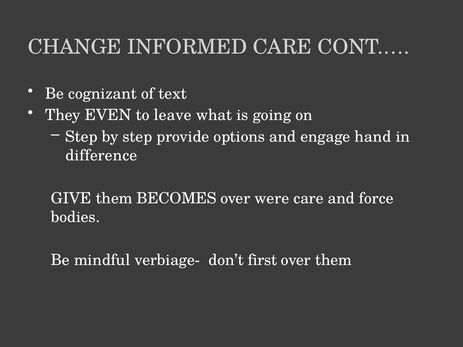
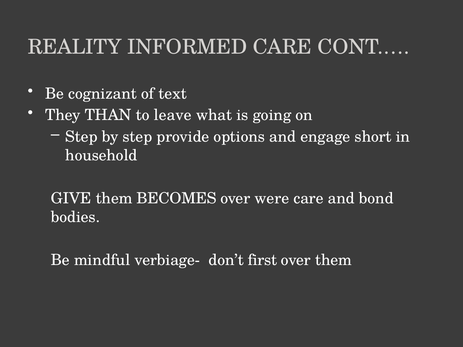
CHANGE: CHANGE -> REALITY
EVEN: EVEN -> THAN
hand: hand -> short
difference: difference -> household
force: force -> bond
